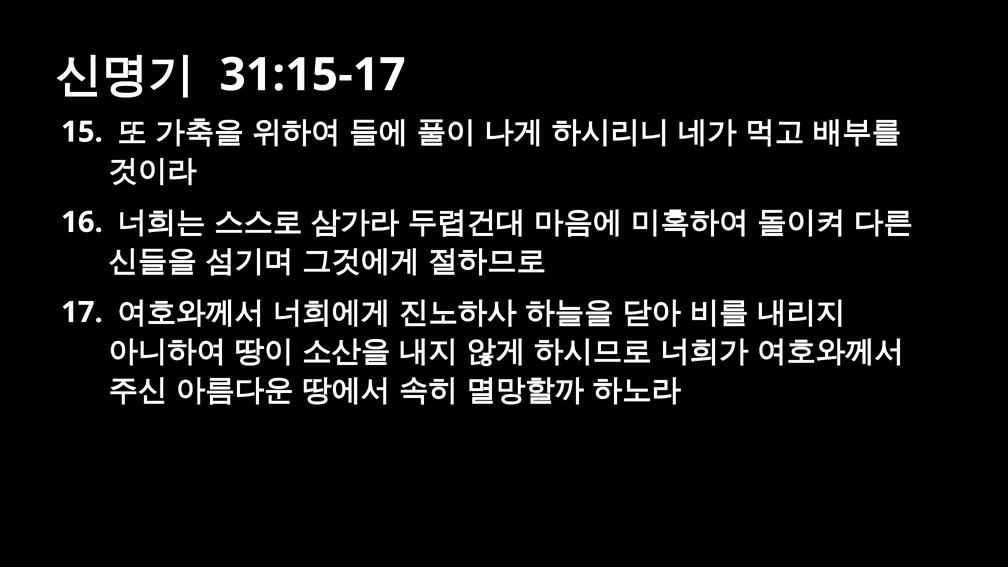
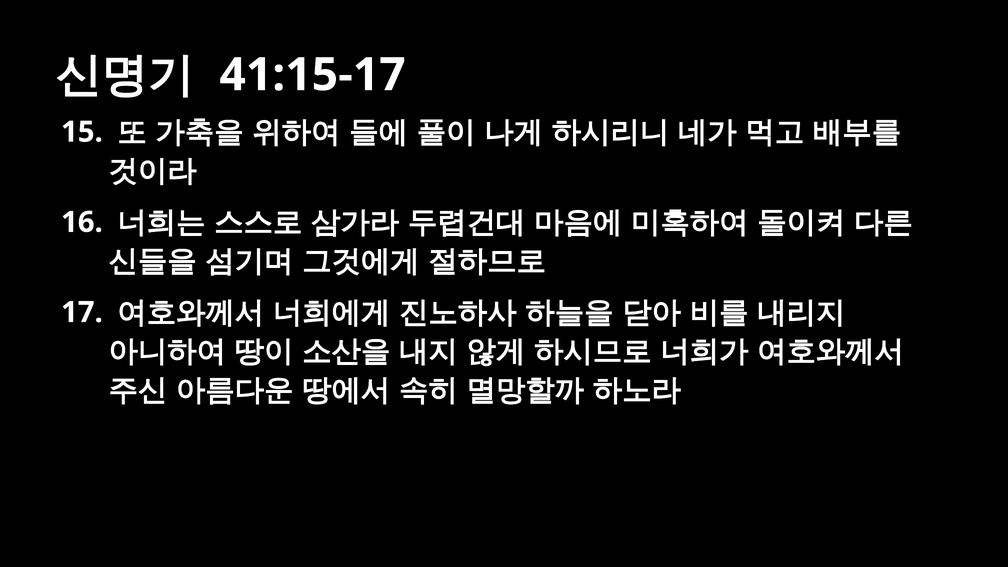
31:15-17: 31:15-17 -> 41:15-17
